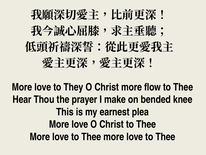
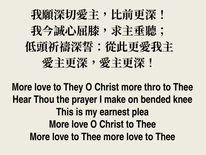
flow: flow -> thro
